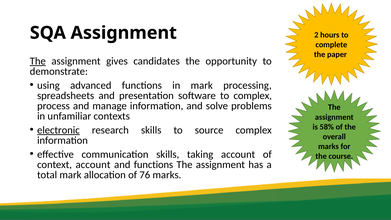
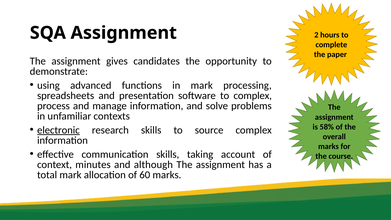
The at (38, 61) underline: present -> none
context account: account -> minutes
and functions: functions -> although
76: 76 -> 60
